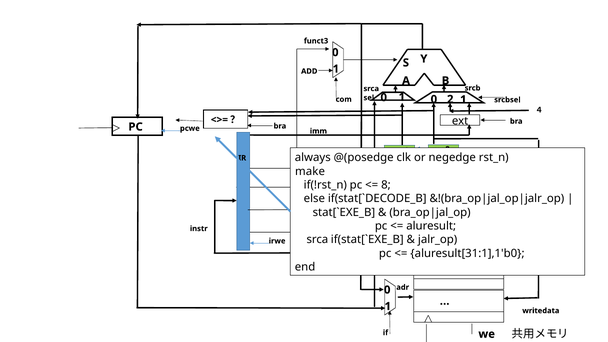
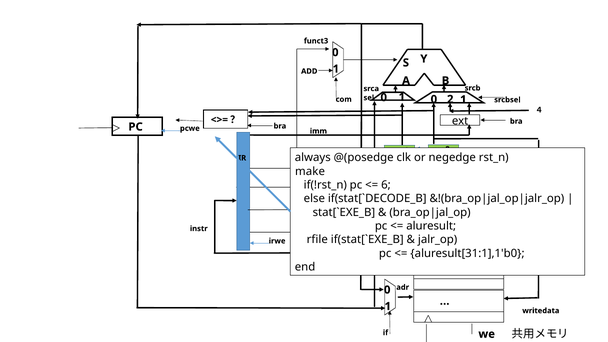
8: 8 -> 6
srca at (317, 240): srca -> rfile
